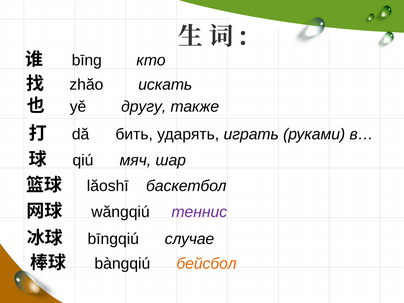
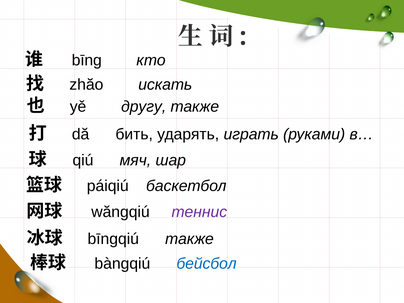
lăoshī: lăoshī -> páiqiú
bīngqiú случае: случае -> также
бейсбол colour: orange -> blue
